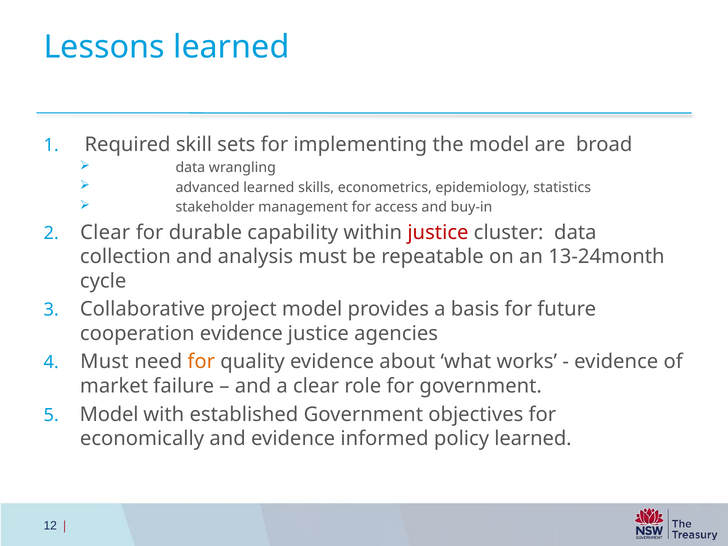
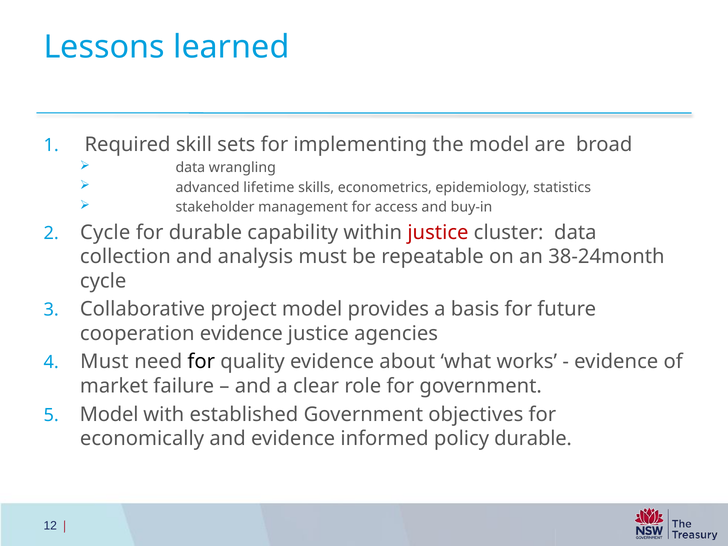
advanced learned: learned -> lifetime
Clear at (105, 232): Clear -> Cycle
13-24month: 13-24month -> 38-24month
for at (201, 362) colour: orange -> black
policy learned: learned -> durable
